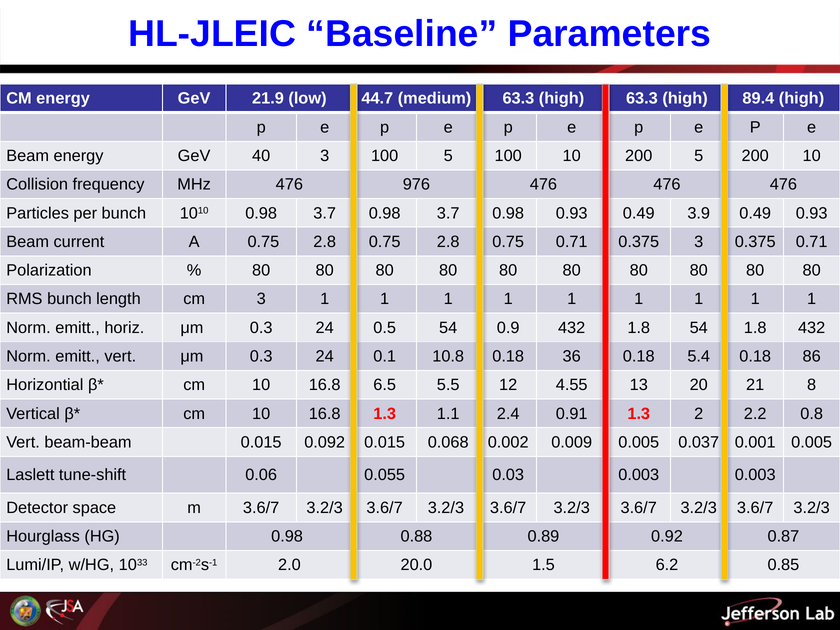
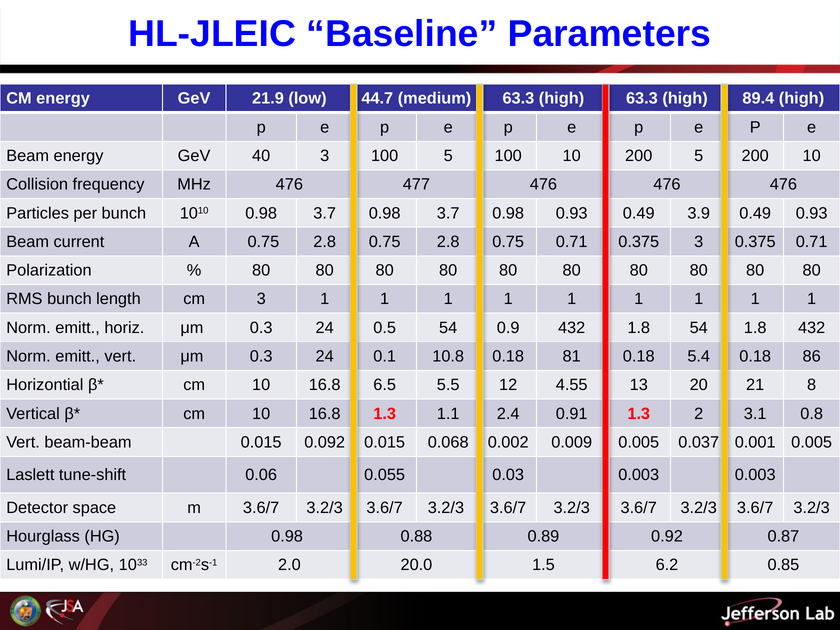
976: 976 -> 477
36: 36 -> 81
2.2: 2.2 -> 3.1
